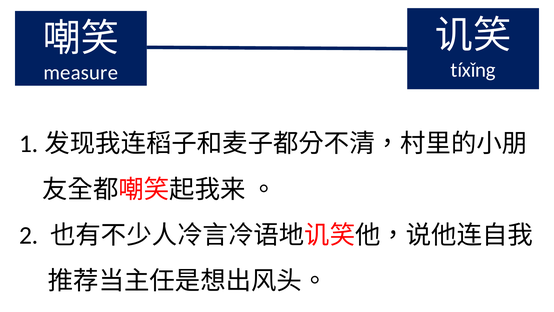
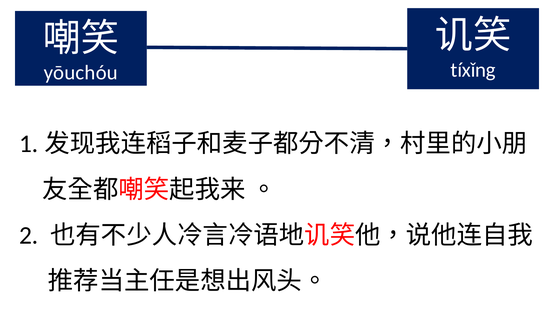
measure: measure -> yōuchóu
